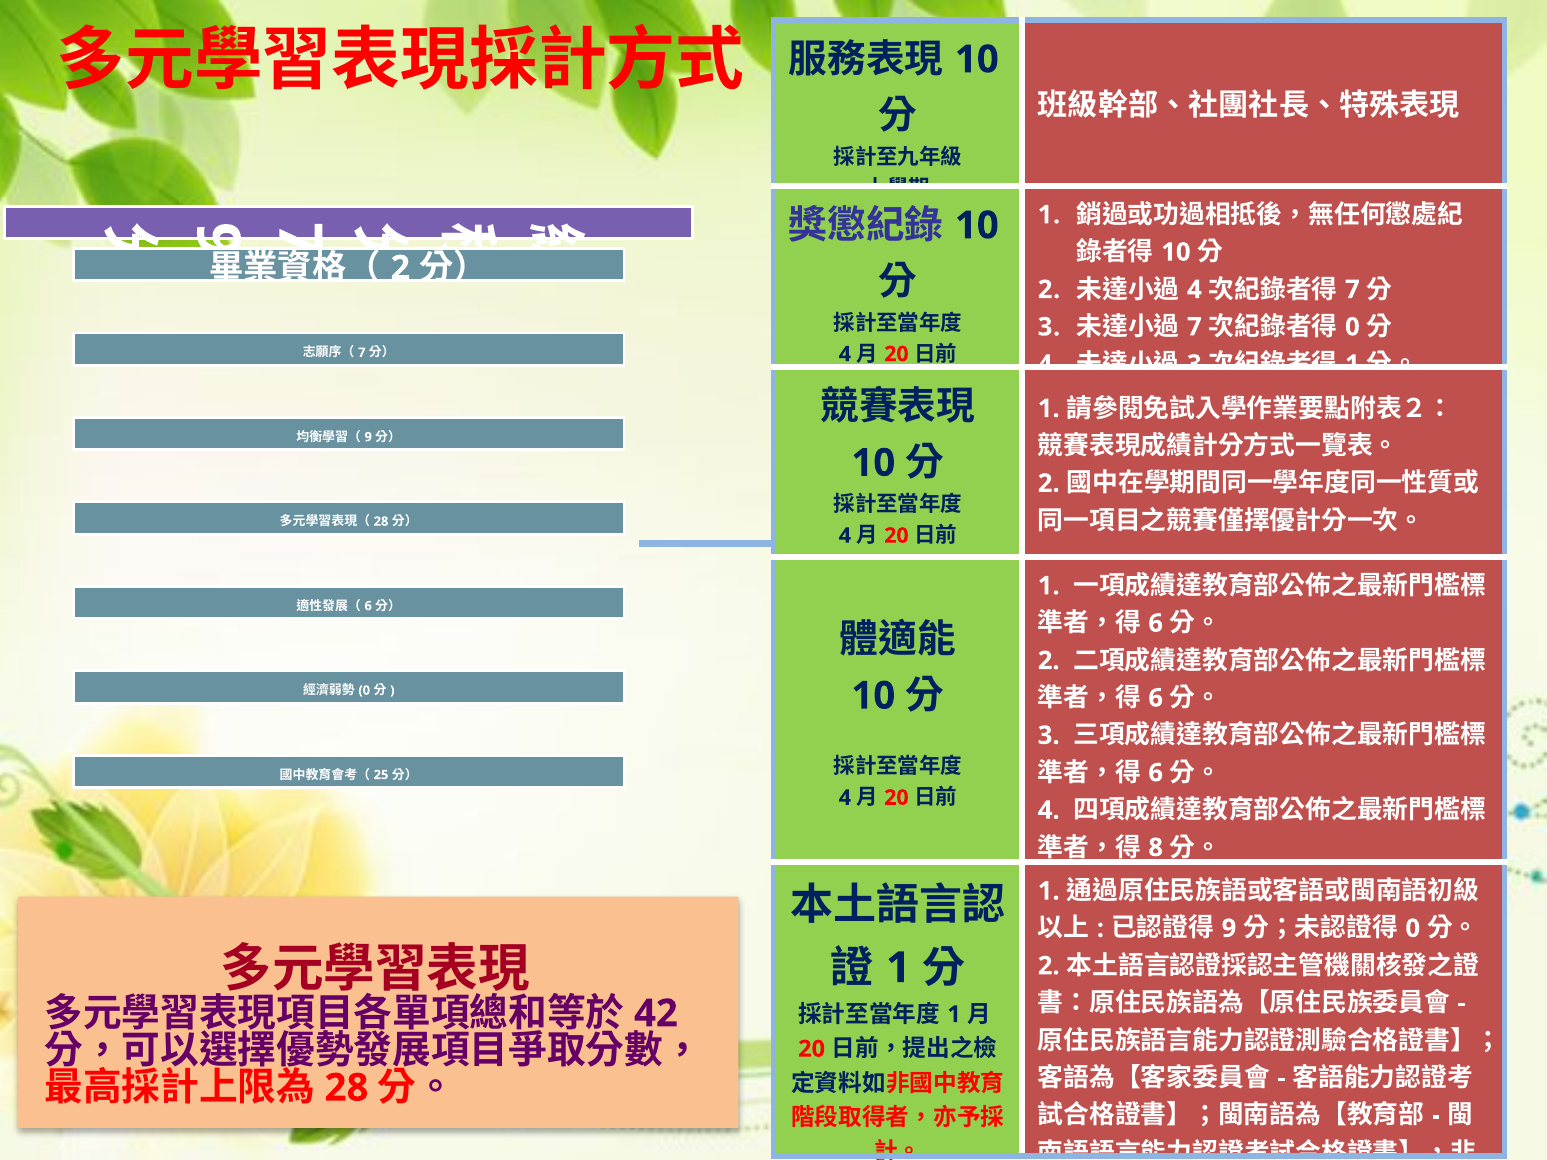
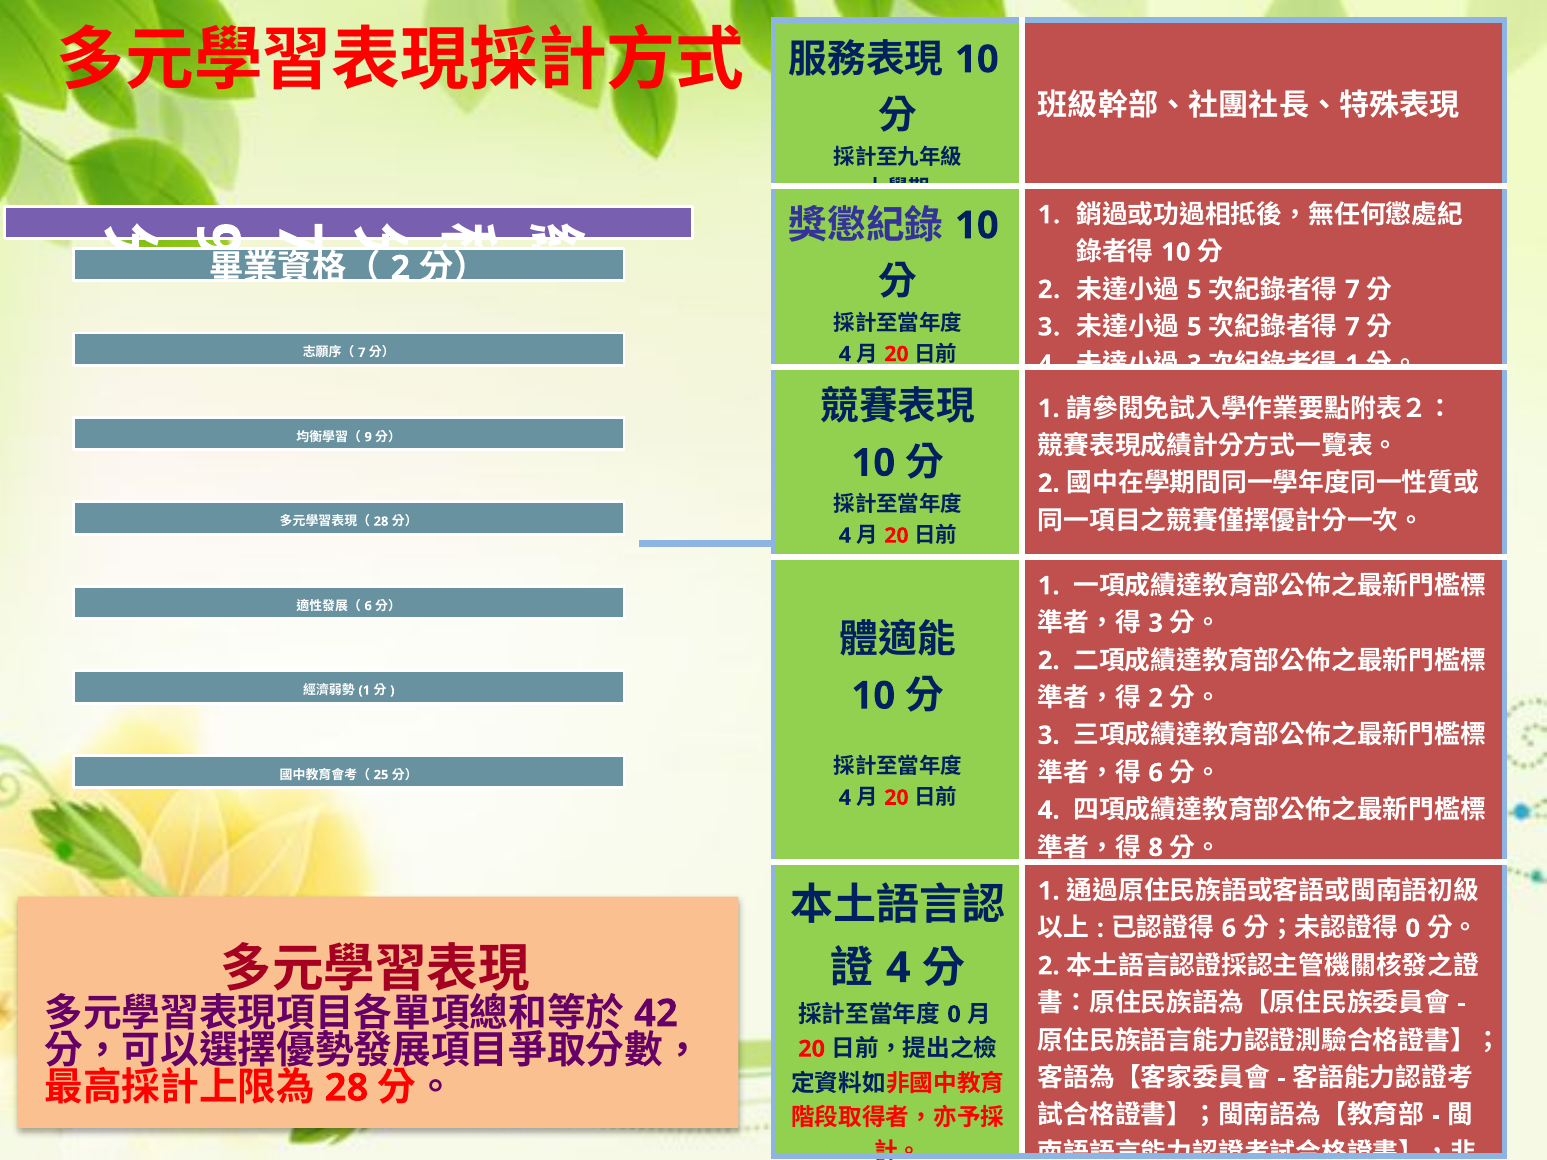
4 at (1194, 290): 4 -> 5
7 at (1194, 327): 7 -> 5
0 at (1352, 327): 0 -> 7
6 at (1156, 623): 6 -> 3
0 at (364, 691): 0 -> 1
6 at (1156, 698): 6 -> 2
9 at (1229, 929): 9 -> 6
1 at (898, 968): 1 -> 4
1 at (954, 1015): 1 -> 0
